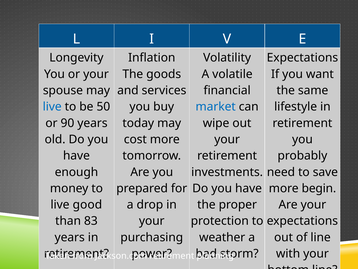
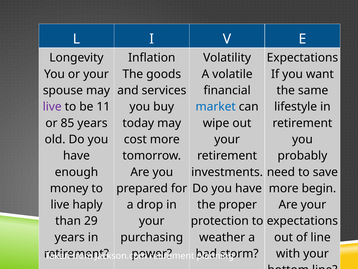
live at (52, 107) colour: blue -> purple
50: 50 -> 11
90: 90 -> 85
good: good -> haply
83: 83 -> 29
